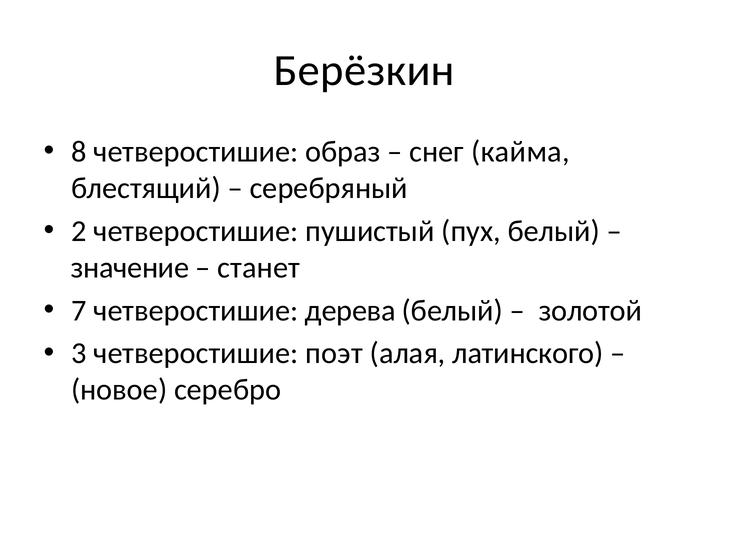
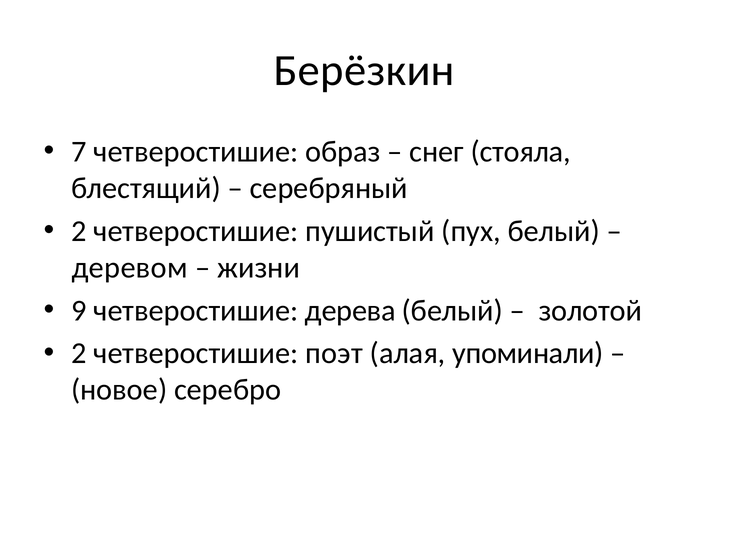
8: 8 -> 7
кайма: кайма -> стояла
значение: значение -> деревом
станет: станет -> жизни
7: 7 -> 9
3 at (79, 353): 3 -> 2
латинского: латинского -> упоминали
